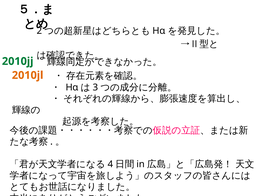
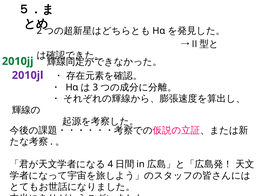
2010jl colour: orange -> purple
